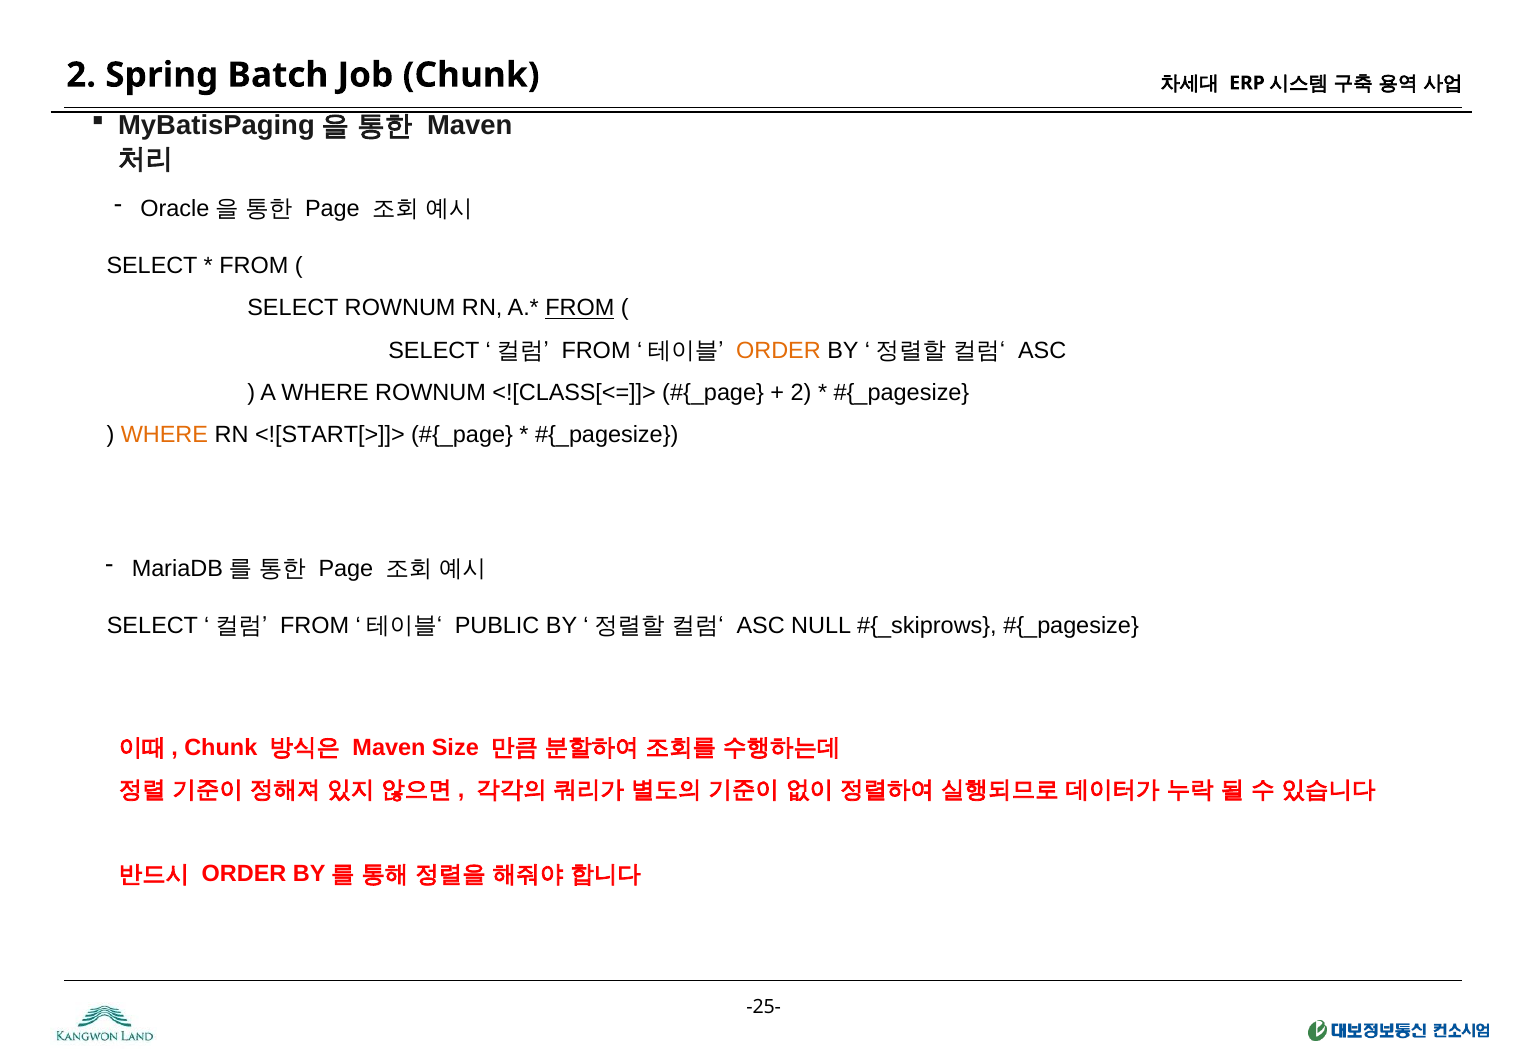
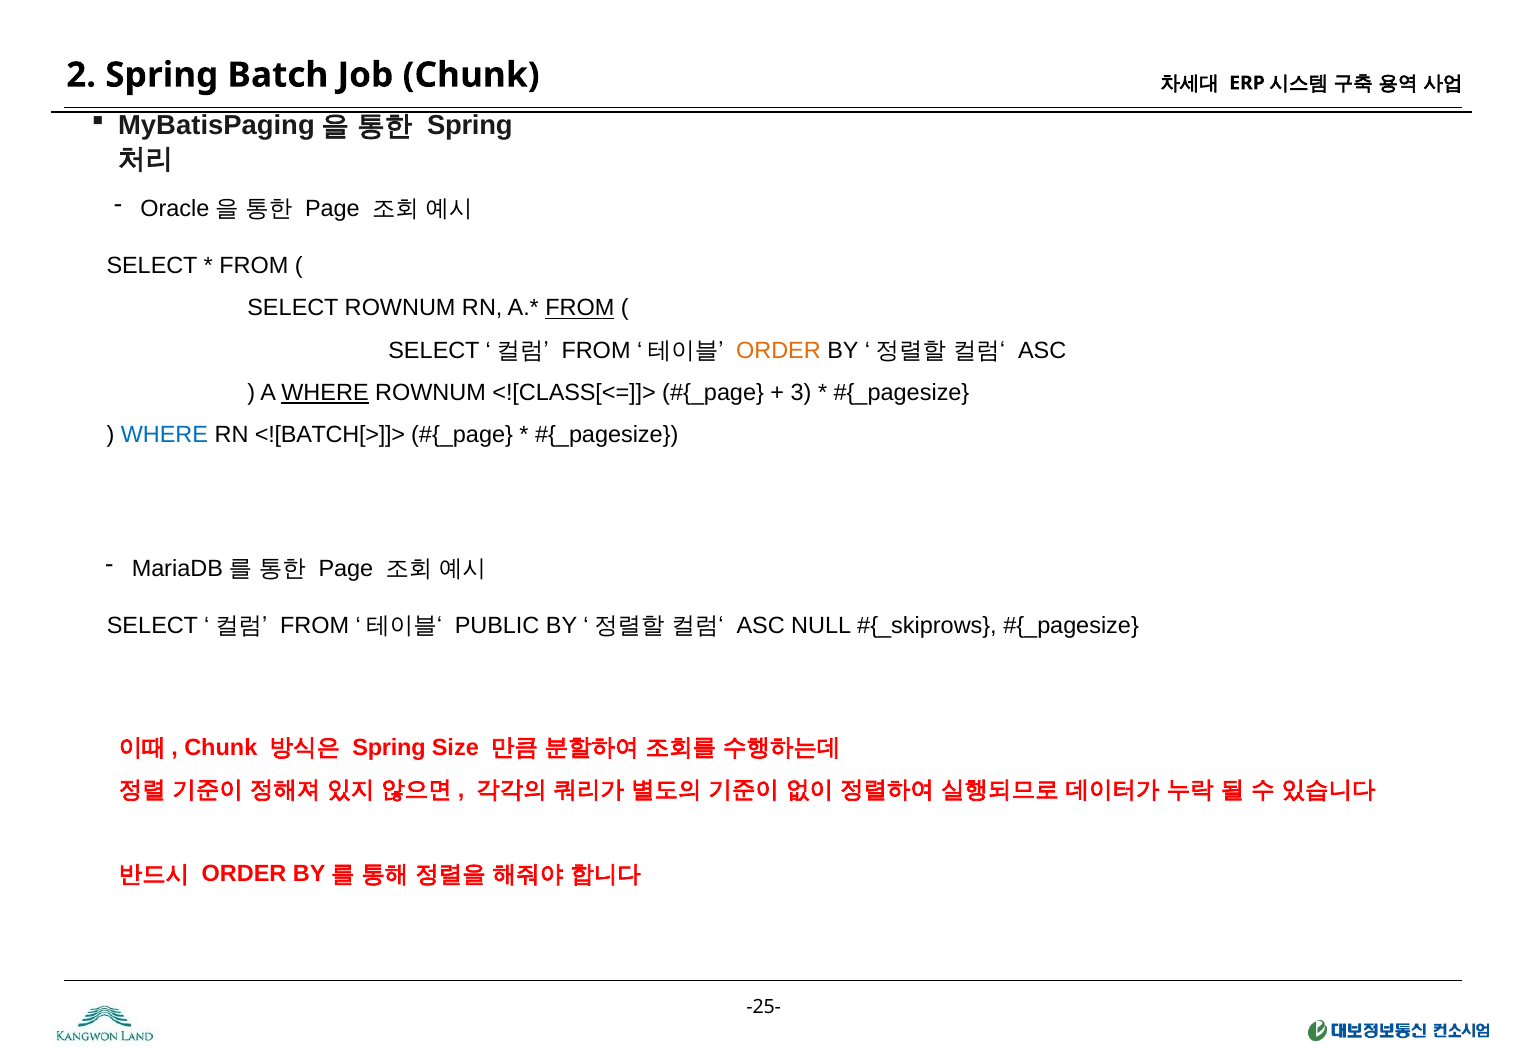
Maven at (470, 126): Maven -> Spring
WHERE at (325, 393) underline: none -> present
2 at (801, 393): 2 -> 3
WHERE at (164, 435) colour: orange -> blue
<![START[>]]>: <![START[>]]> -> <![BATCH[>]]>
Maven at (389, 747): Maven -> Spring
